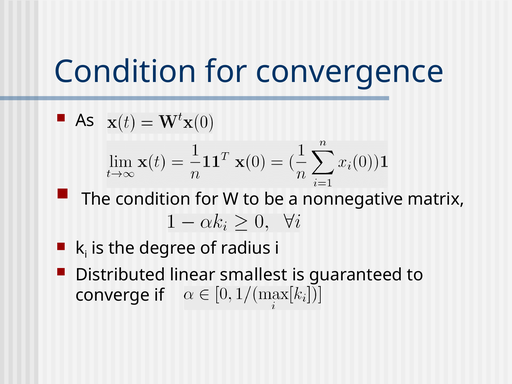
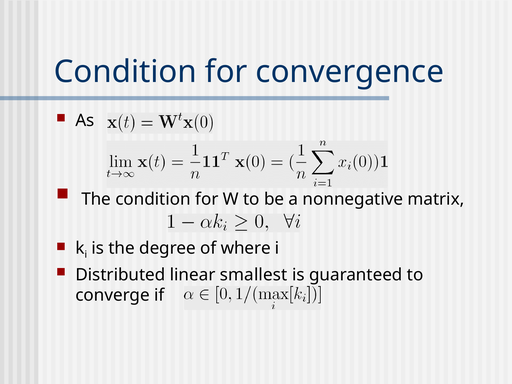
radius: radius -> where
